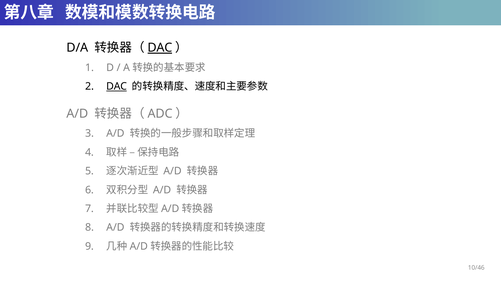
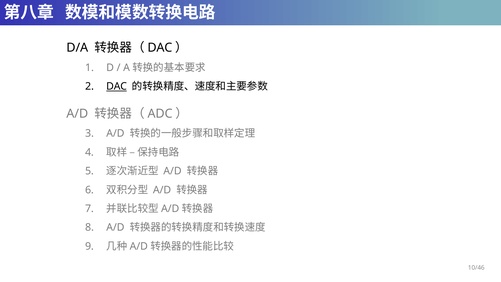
DAC at (160, 48) underline: present -> none
